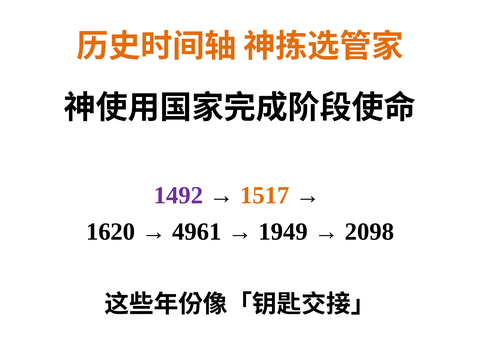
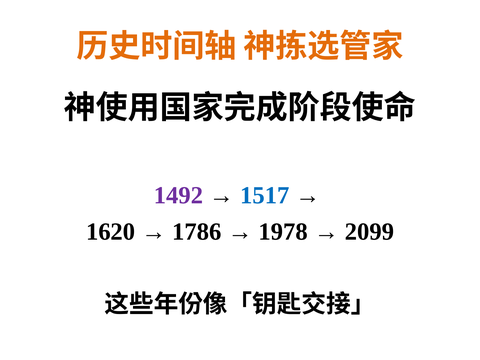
1517 colour: orange -> blue
4961: 4961 -> 1786
1949: 1949 -> 1978
2098: 2098 -> 2099
